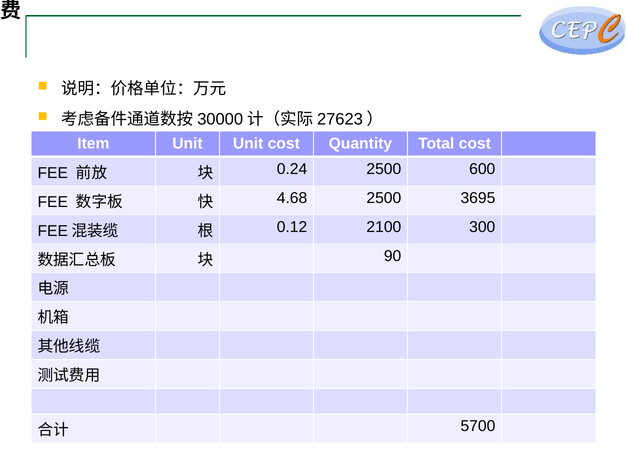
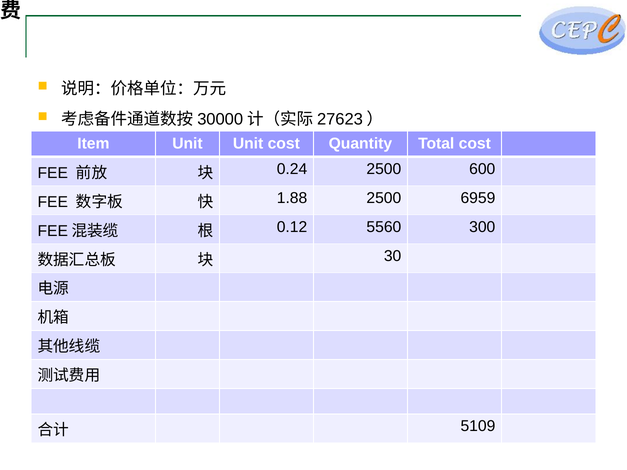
4.68: 4.68 -> 1.88
3695: 3695 -> 6959
2100: 2100 -> 5560
90: 90 -> 30
5700: 5700 -> 5109
